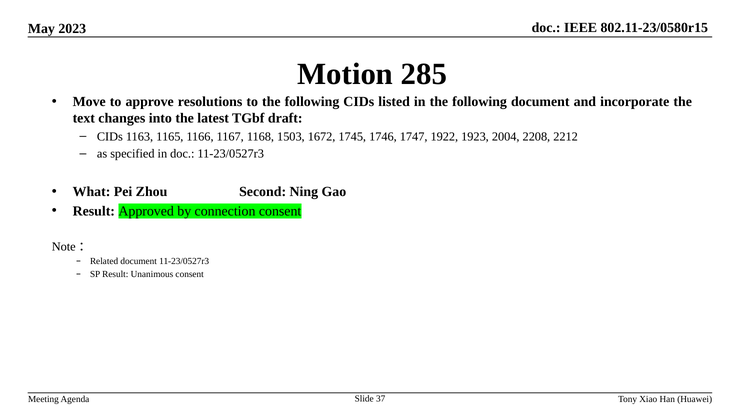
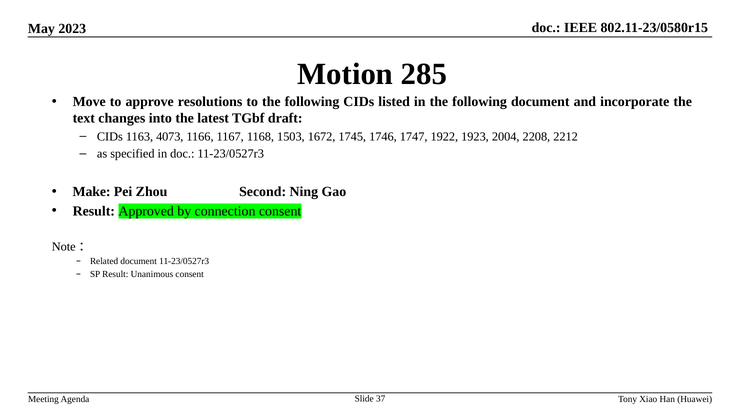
1165: 1165 -> 4073
What: What -> Make
